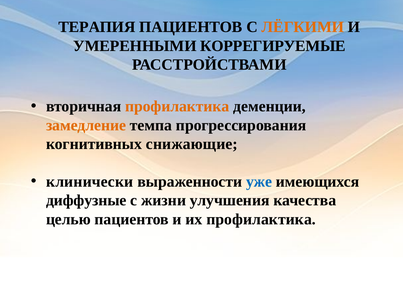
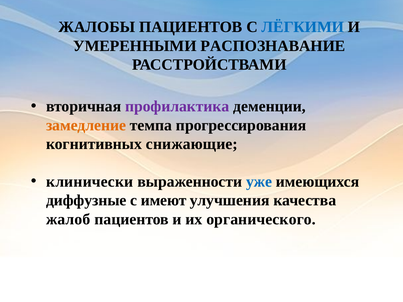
ТЕРАПИЯ: ТЕРАПИЯ -> ЖАЛОБЫ
ЛЁГКИМИ colour: orange -> blue
КОРРЕГИРУЕМЫЕ: КОРРЕГИРУЕМЫЕ -> РАСПОЗНАВАНИЕ
профилактика at (177, 106) colour: orange -> purple
жизни: жизни -> имеют
целью: целью -> жалоб
их профилактика: профилактика -> органического
